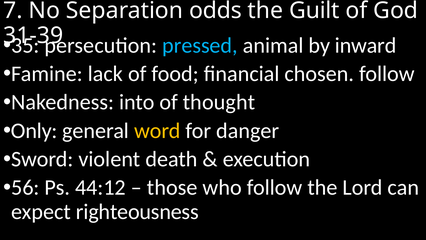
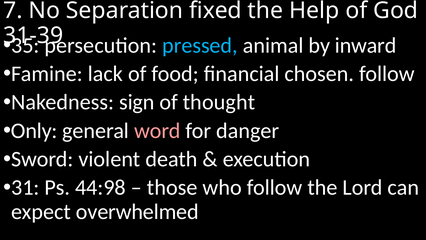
odds: odds -> fixed
Guilt: Guilt -> Help
into: into -> sign
word colour: yellow -> pink
56: 56 -> 31
44:12: 44:12 -> 44:98
righteousness: righteousness -> overwhelmed
